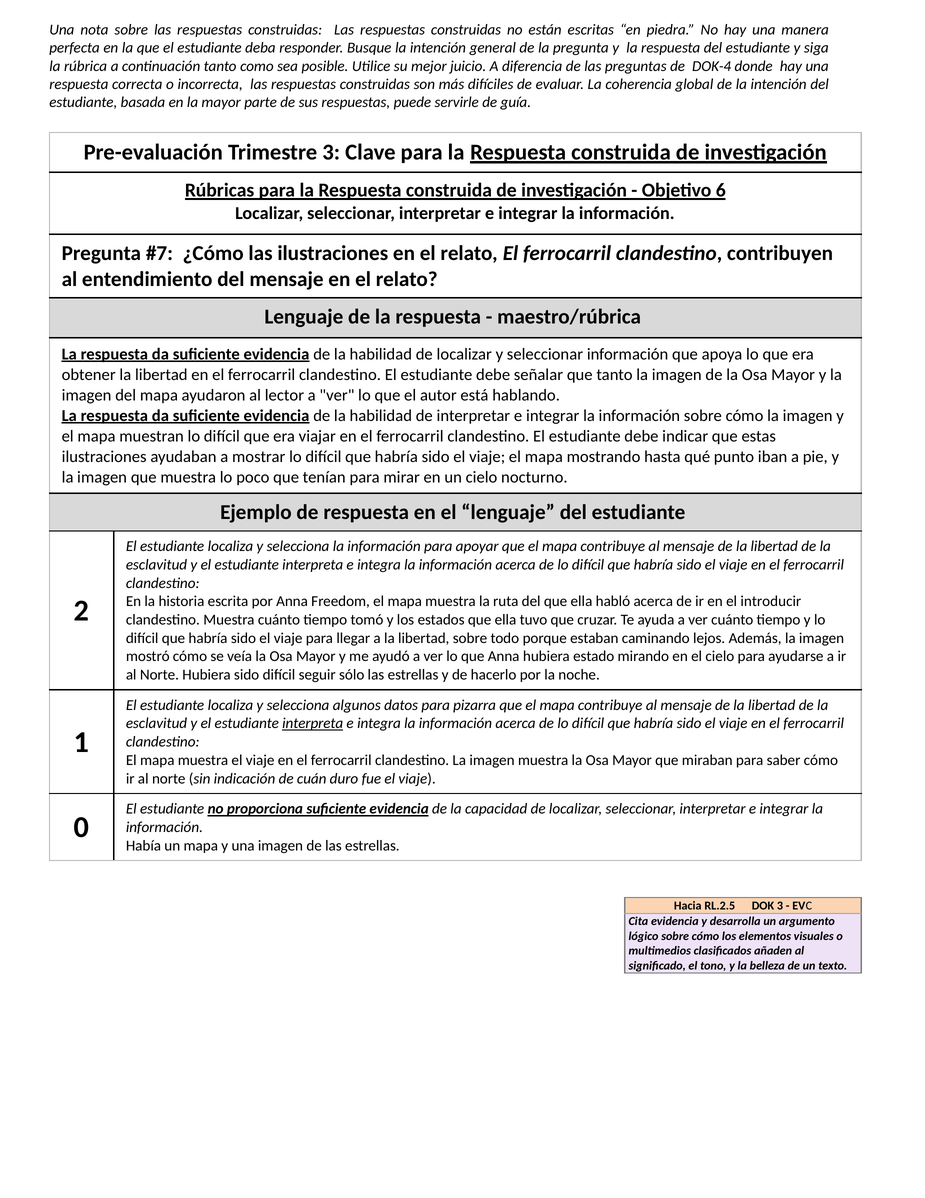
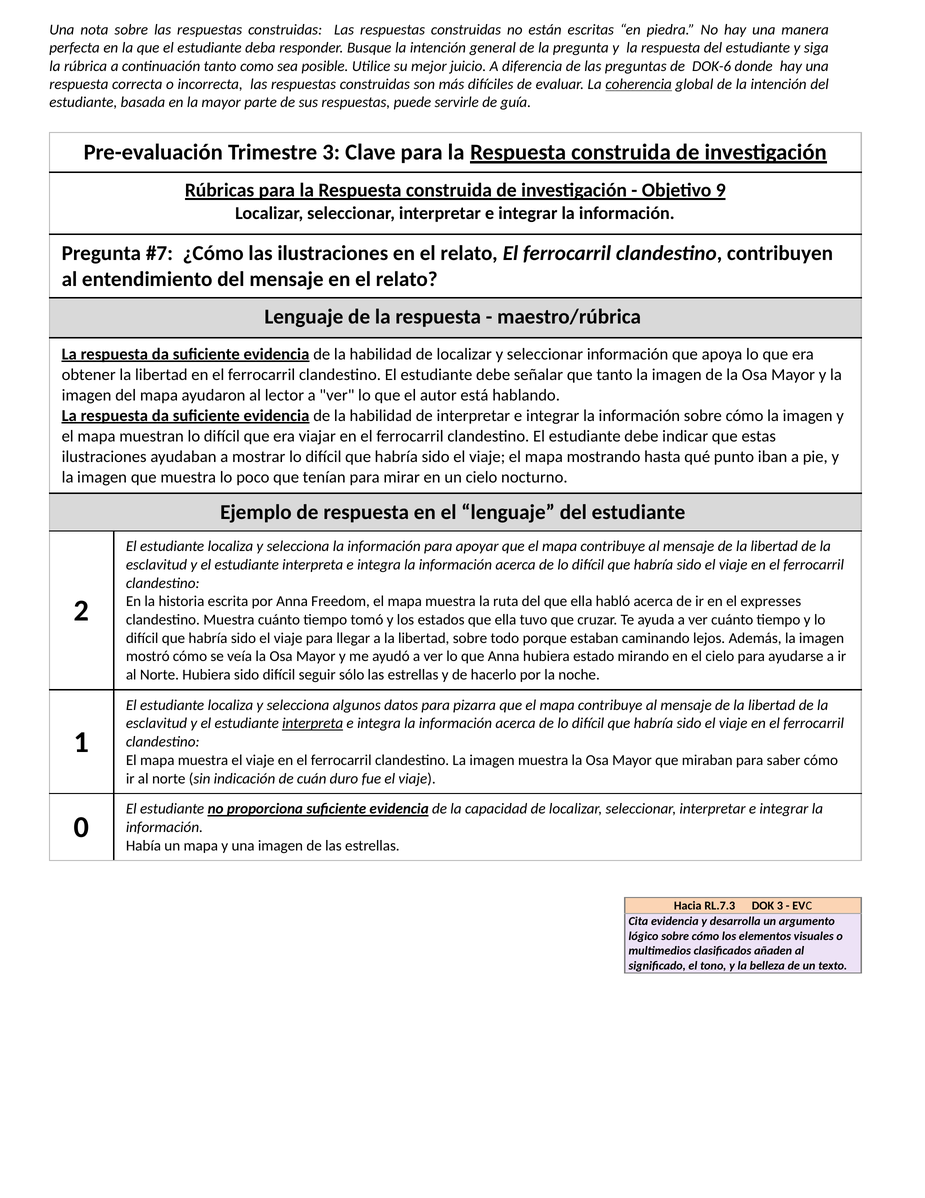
DOK-4: DOK-4 -> DOK-6
coherencia underline: none -> present
6: 6 -> 9
introducir: introducir -> expresses
RL.2.5: RL.2.5 -> RL.7.3
